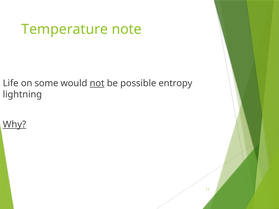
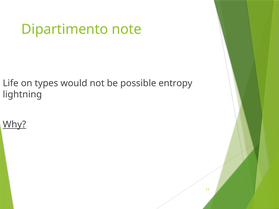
Temperature: Temperature -> Dipartimento
some: some -> types
not underline: present -> none
